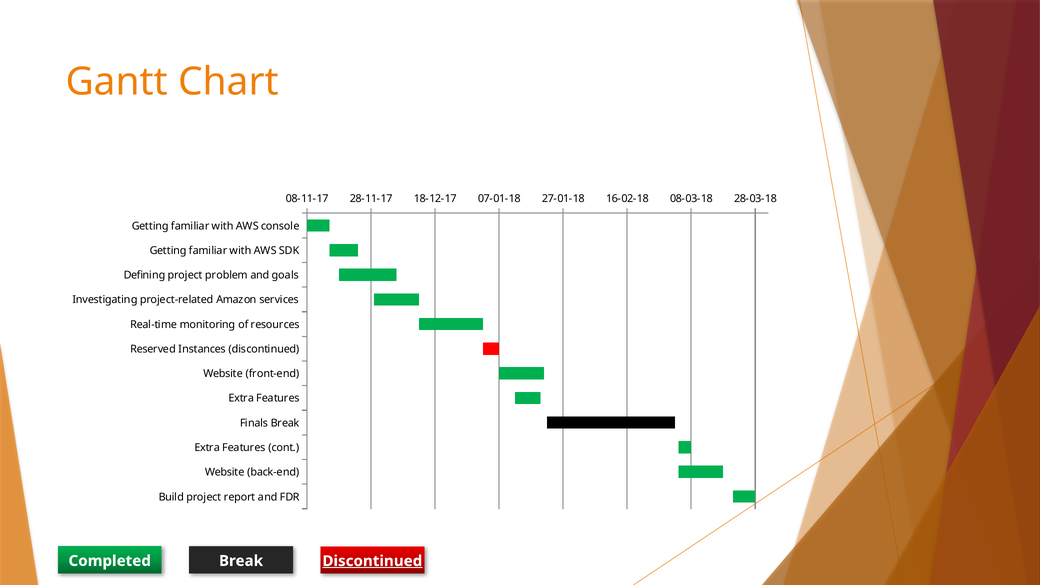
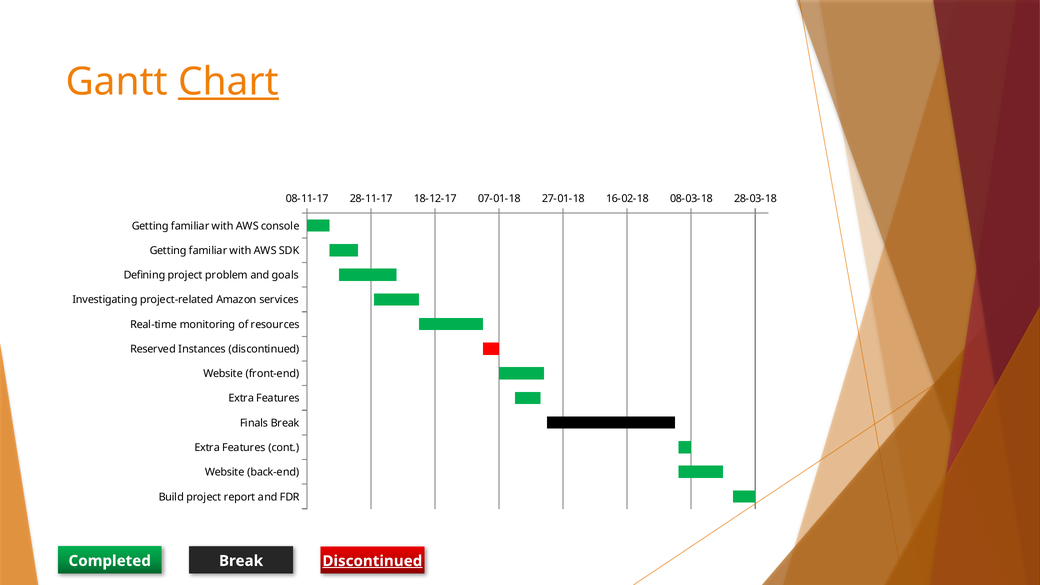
Chart underline: none -> present
